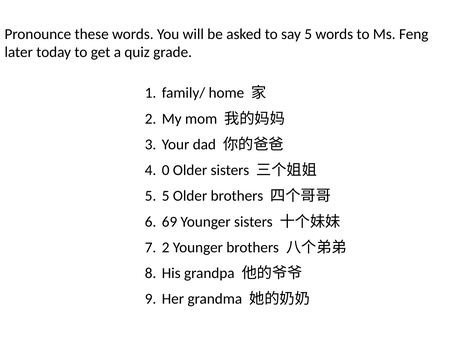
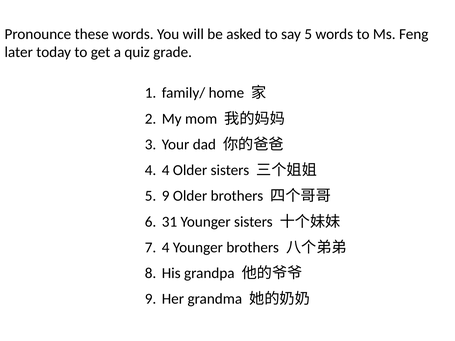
4 0: 0 -> 4
5 5: 5 -> 9
69: 69 -> 31
2 at (166, 248): 2 -> 4
